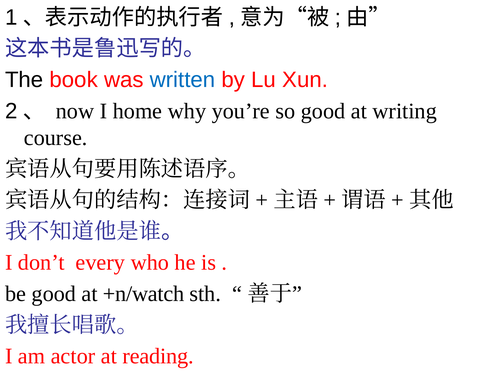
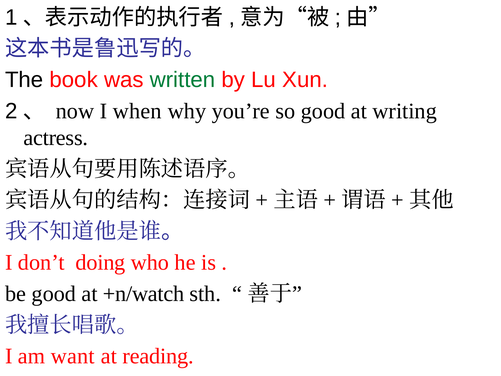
written colour: blue -> green
home: home -> when
course: course -> actress
every: every -> doing
actor: actor -> want
